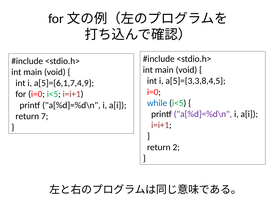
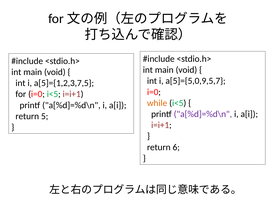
a[5]={3,3,8,4,5: a[5]={3,3,8,4,5 -> a[5]={5,0,9,5,7
a[5]={6,1,7,4,9: a[5]={6,1,7,4,9 -> a[5]={1,2,3,7,5
while colour: blue -> orange
7: 7 -> 5
2: 2 -> 6
